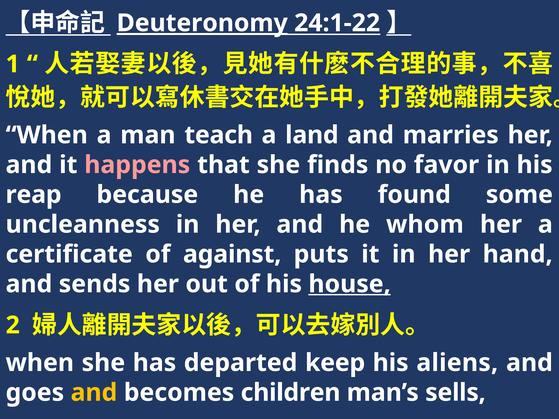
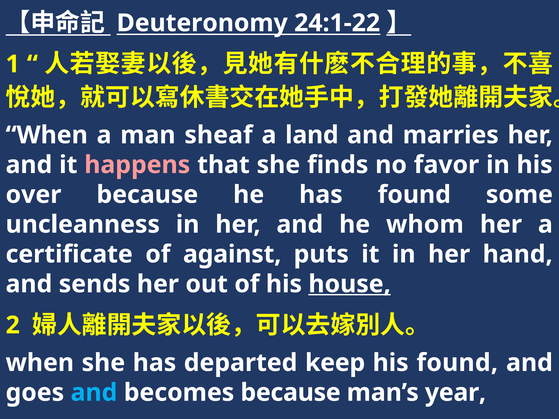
Deuteronomy underline: present -> none
teach: teach -> sheaf
reap: reap -> over
his aliens: aliens -> found
and at (94, 393) colour: yellow -> light blue
becomes children: children -> because
sells: sells -> year
